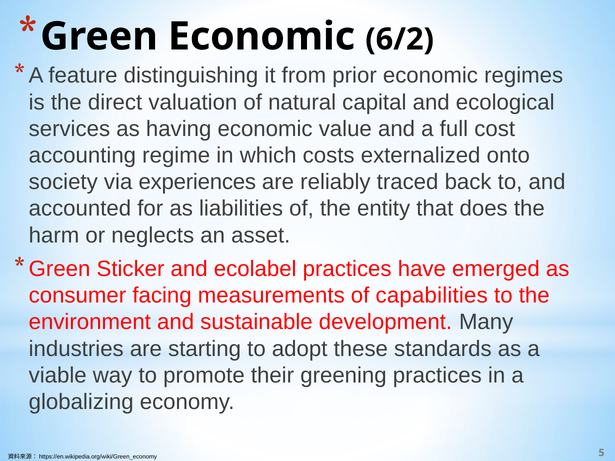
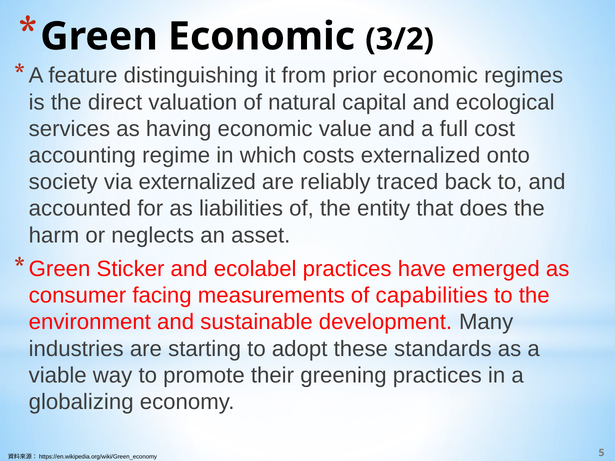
6/2: 6/2 -> 3/2
via experiences: experiences -> externalized
